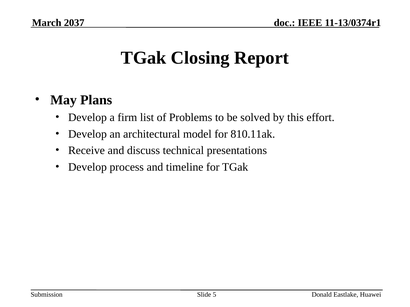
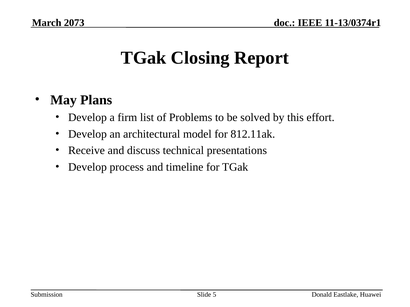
2037: 2037 -> 2073
810.11ak: 810.11ak -> 812.11ak
